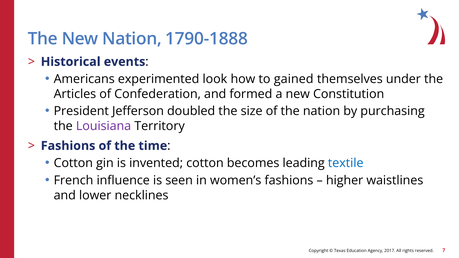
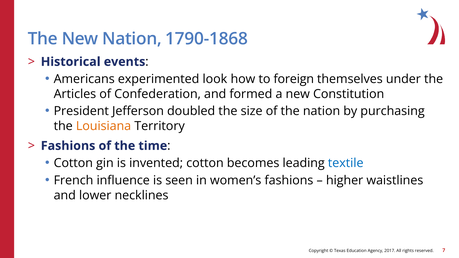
1790-1888: 1790-1888 -> 1790-1868
gained: gained -> foreign
Louisiana colour: purple -> orange
